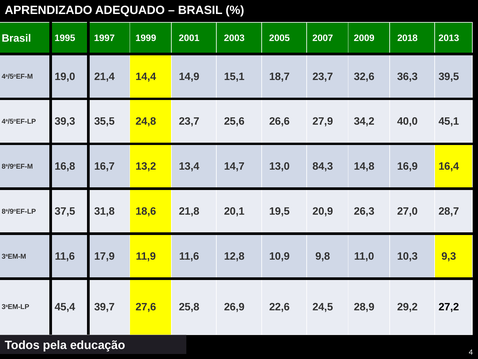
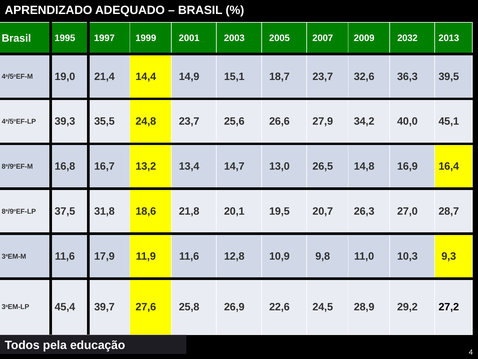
2018: 2018 -> 2032
84,3: 84,3 -> 26,5
20,9: 20,9 -> 20,7
